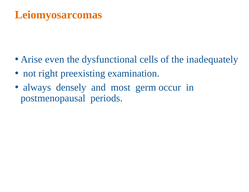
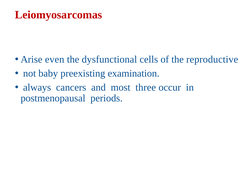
Leiomyosarcomas colour: orange -> red
inadequately: inadequately -> reproductive
right: right -> baby
densely: densely -> cancers
germ: germ -> three
